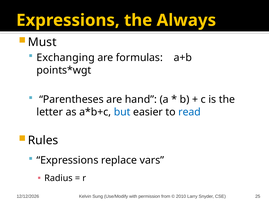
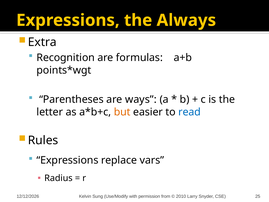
Must: Must -> Extra
Exchanging: Exchanging -> Recognition
hand: hand -> ways
but colour: blue -> orange
